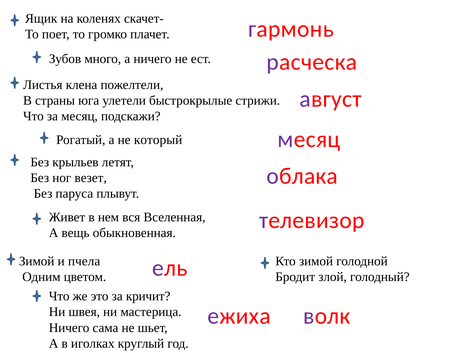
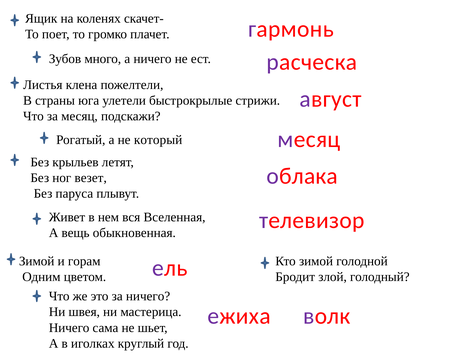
пчела: пчела -> горам
за кричит: кричит -> ничего
